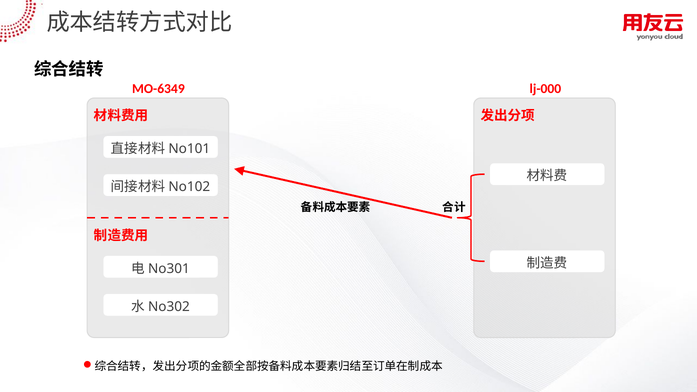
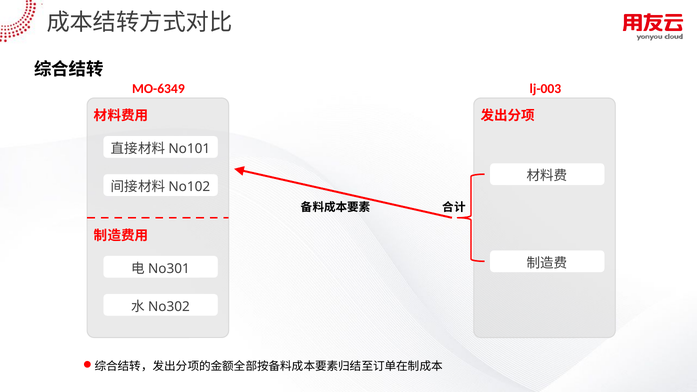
lj-000: lj-000 -> lj-003
